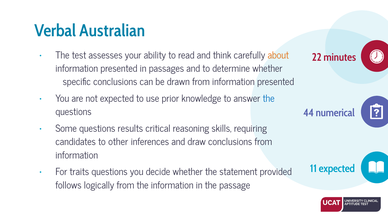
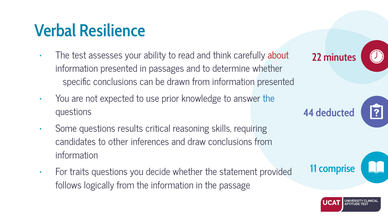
Australian: Australian -> Resilience
about colour: orange -> red
numerical: numerical -> deducted
11 expected: expected -> comprise
